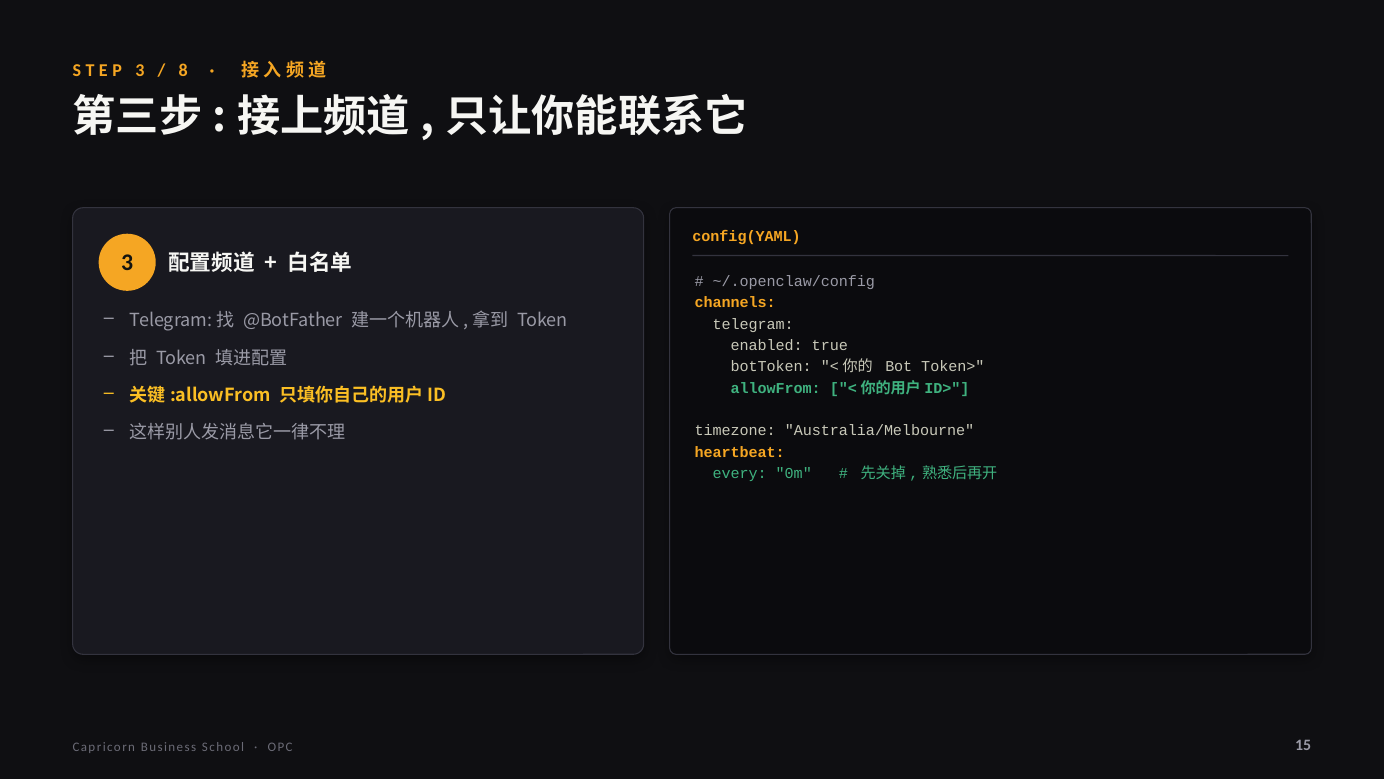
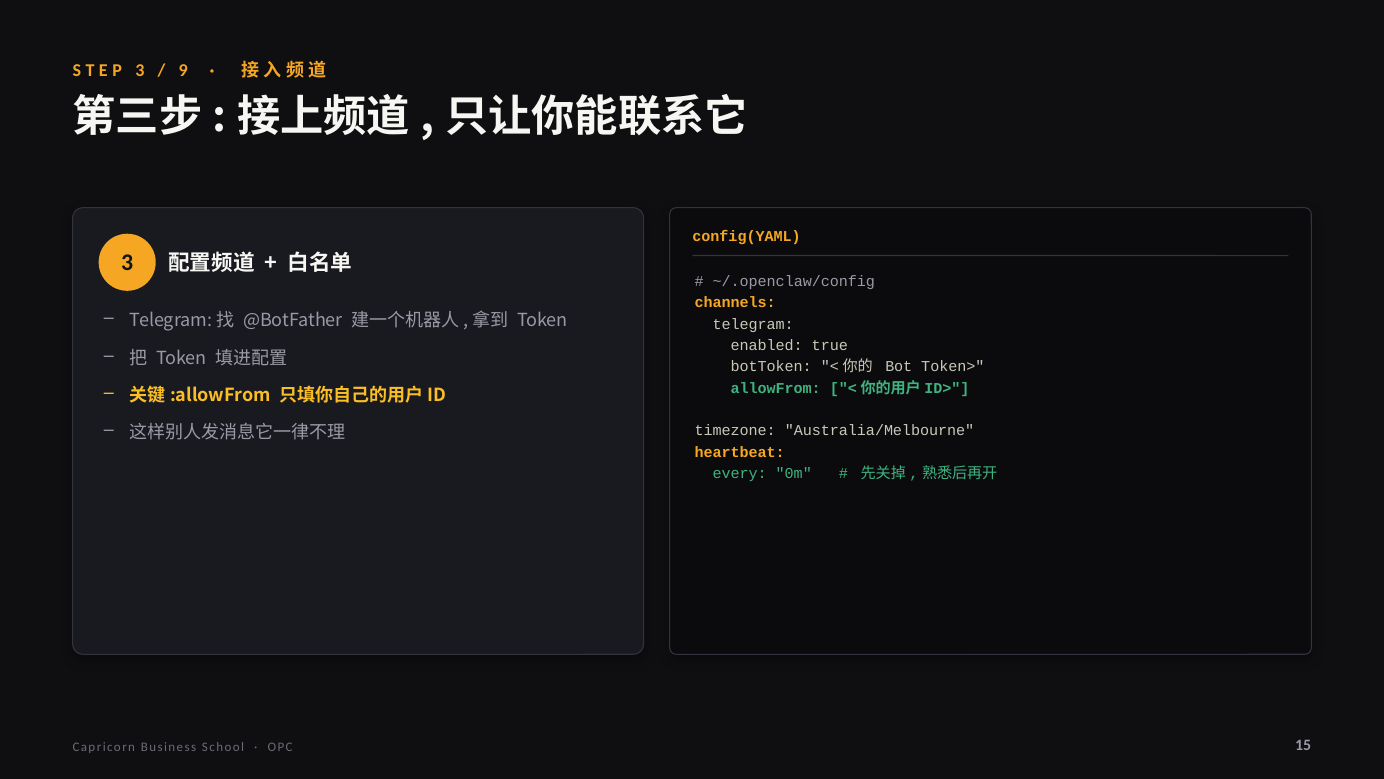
8: 8 -> 9
